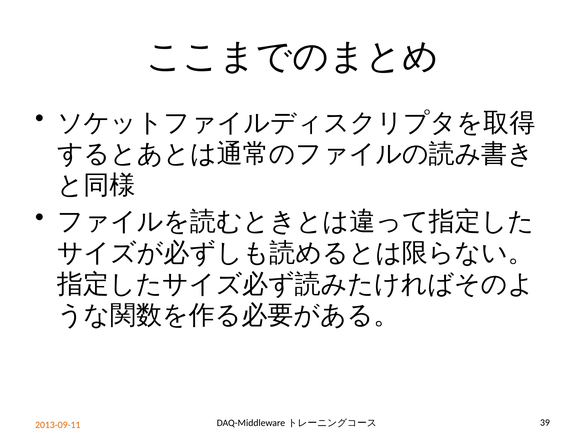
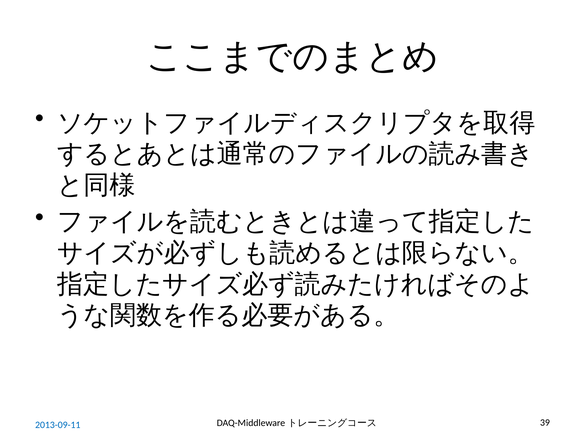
2013-09-11 colour: orange -> blue
